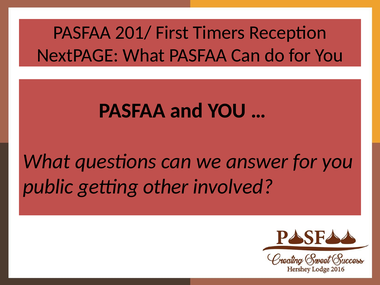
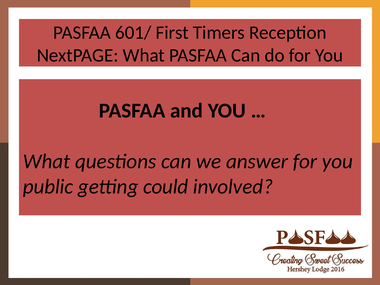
201/: 201/ -> 601/
other: other -> could
